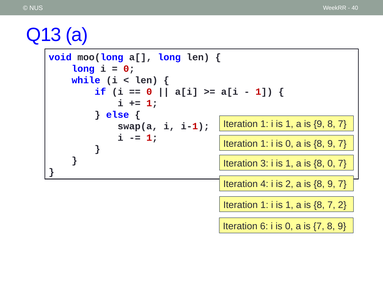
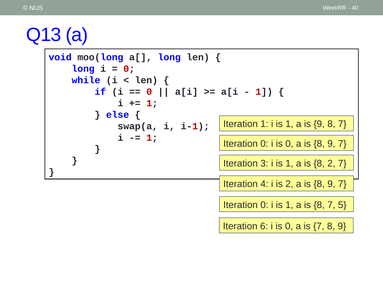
1 at (264, 144): 1 -> 0
8 0: 0 -> 2
1 at (264, 205): 1 -> 0
7 2: 2 -> 5
